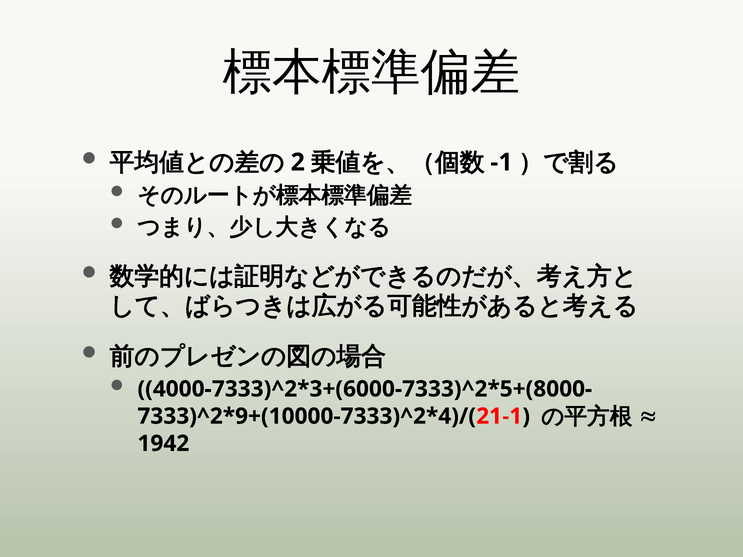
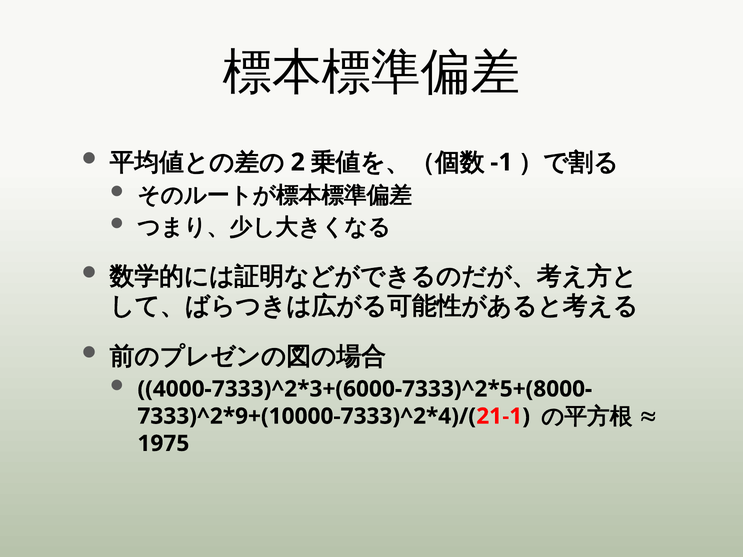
1942: 1942 -> 1975
